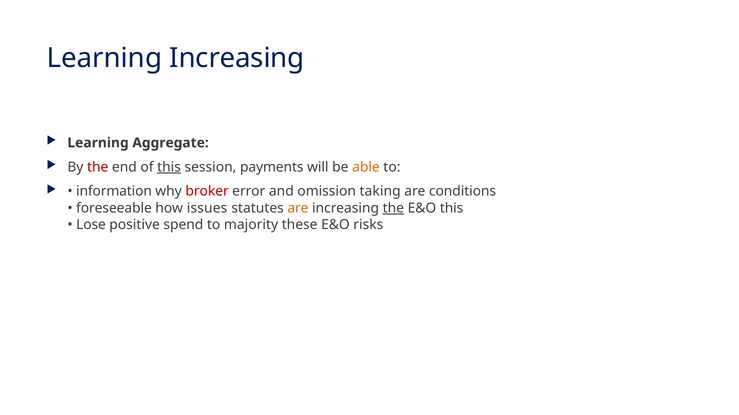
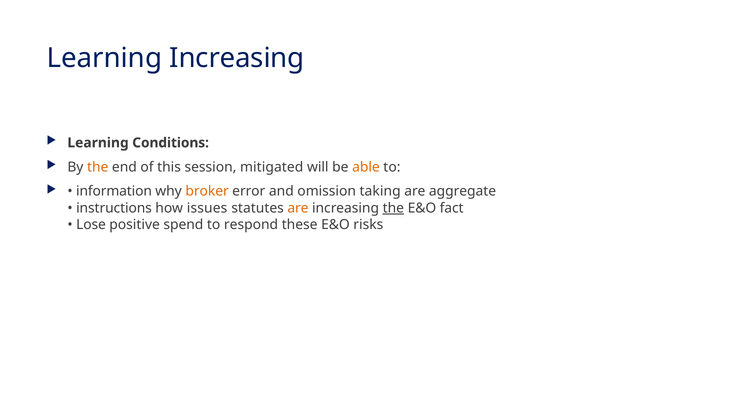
Aggregate: Aggregate -> Conditions
the at (98, 167) colour: red -> orange
this at (169, 167) underline: present -> none
payments: payments -> mitigated
broker colour: red -> orange
conditions: conditions -> aggregate
foreseeable: foreseeable -> instructions
E&O this: this -> fact
majority: majority -> respond
